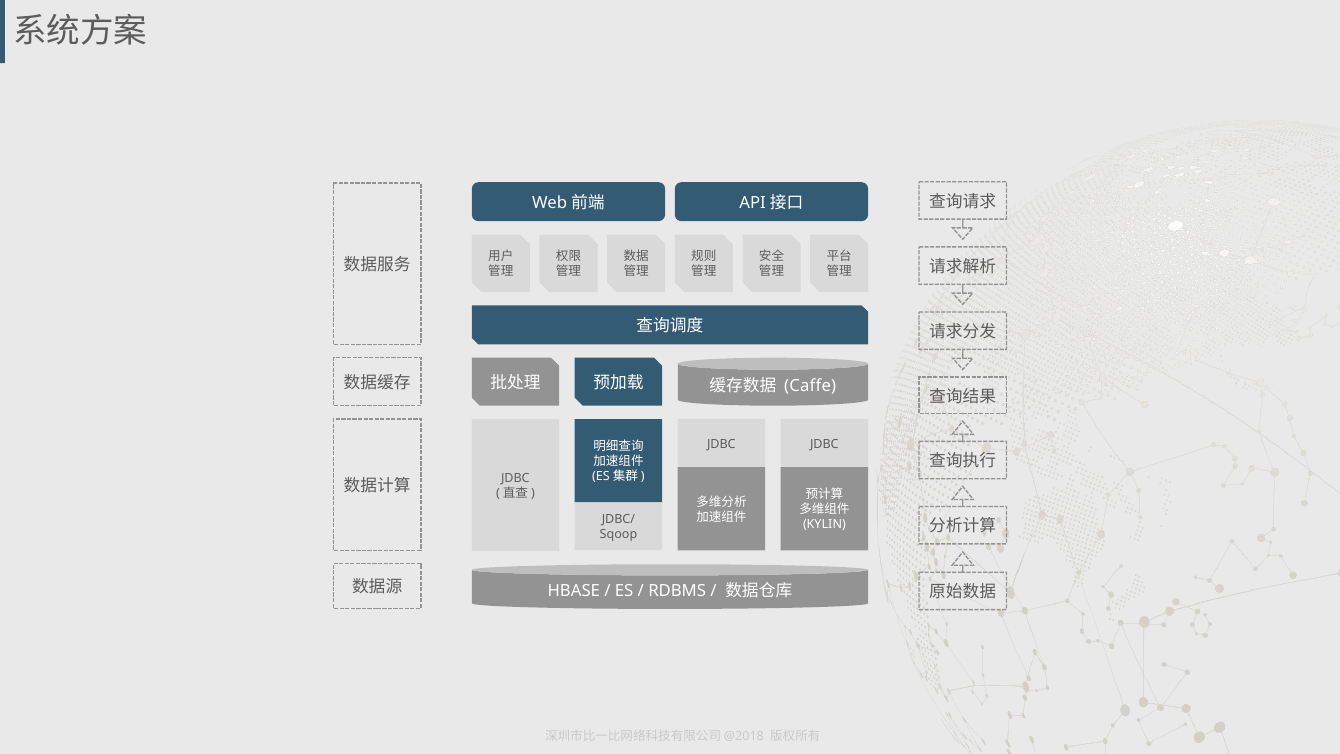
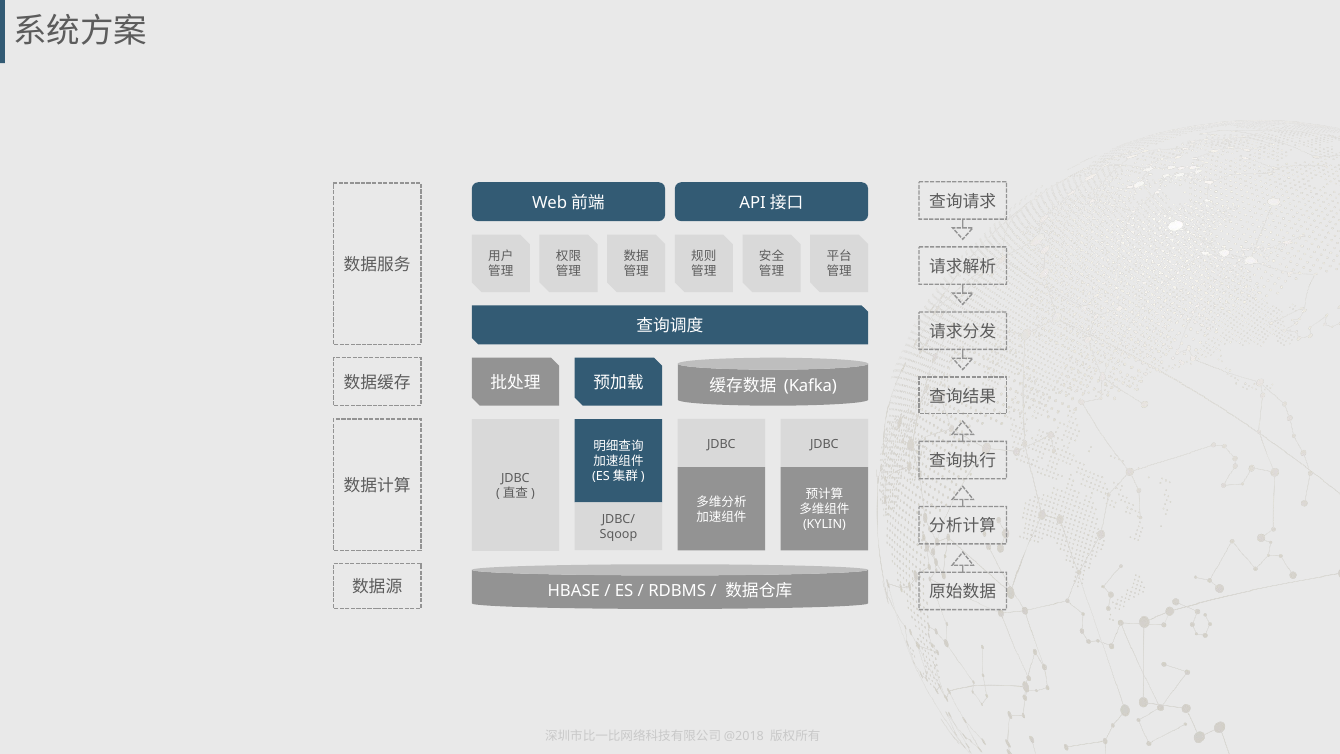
Caffe: Caffe -> Kafka
